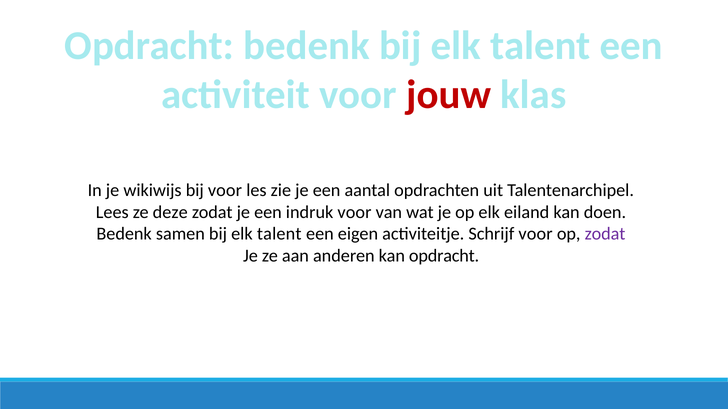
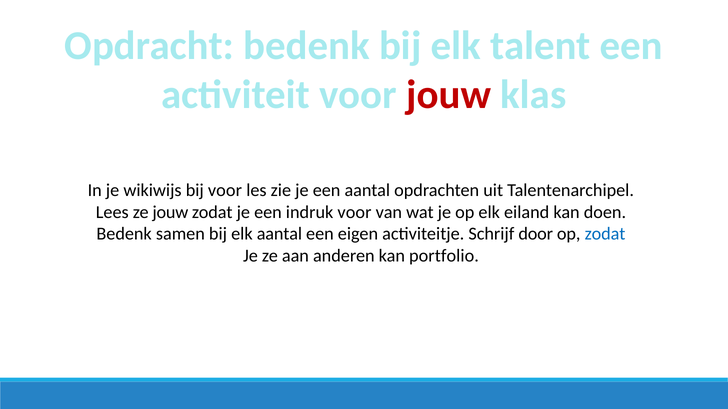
ze deze: deze -> jouw
samen bij elk talent: talent -> aantal
Schrijf voor: voor -> door
zodat at (605, 234) colour: purple -> blue
kan opdracht: opdracht -> portfolio
